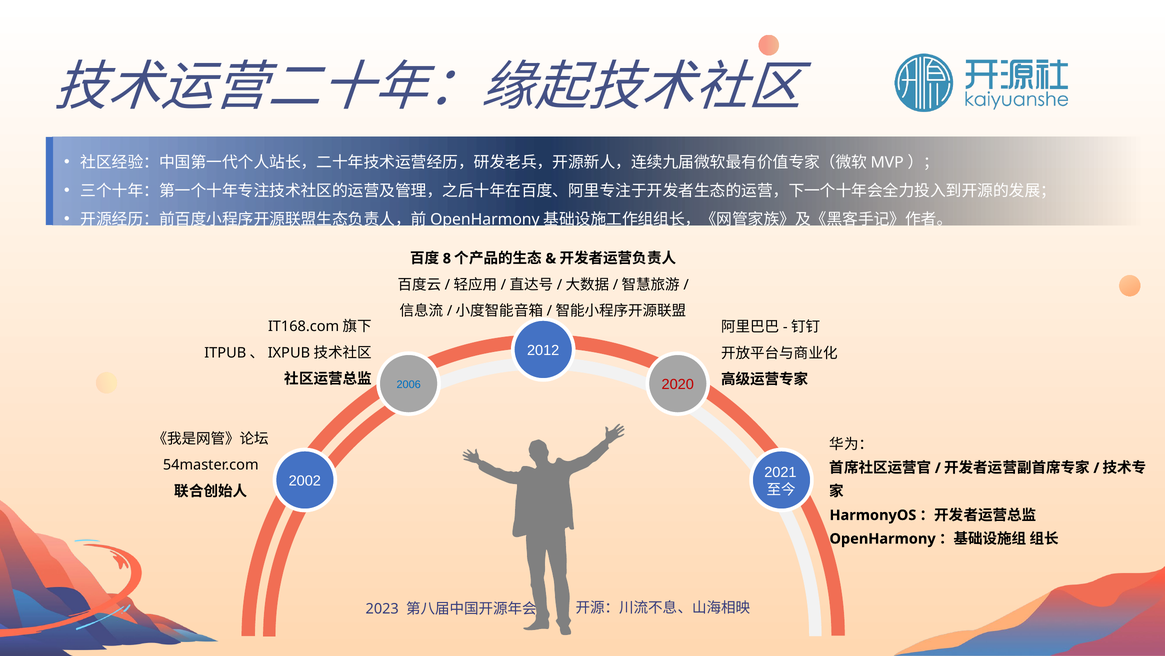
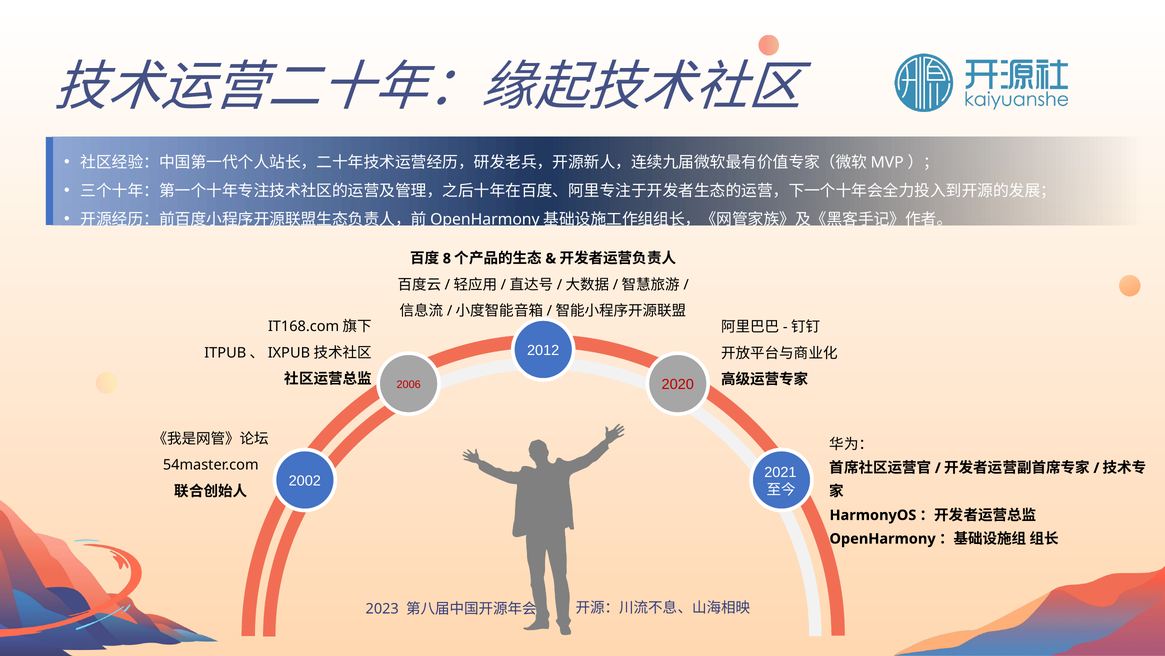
2006 colour: blue -> red
